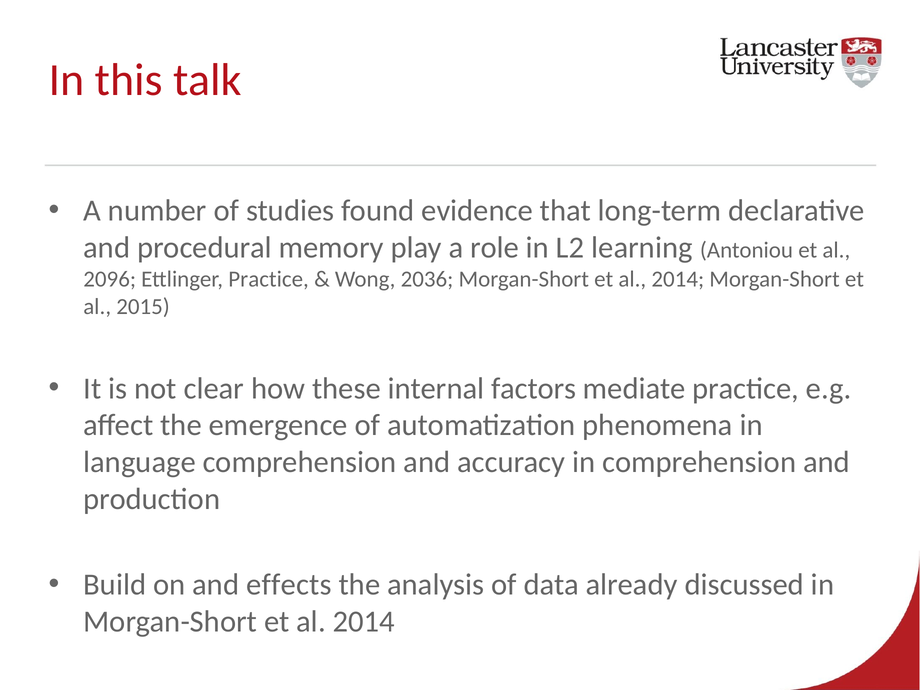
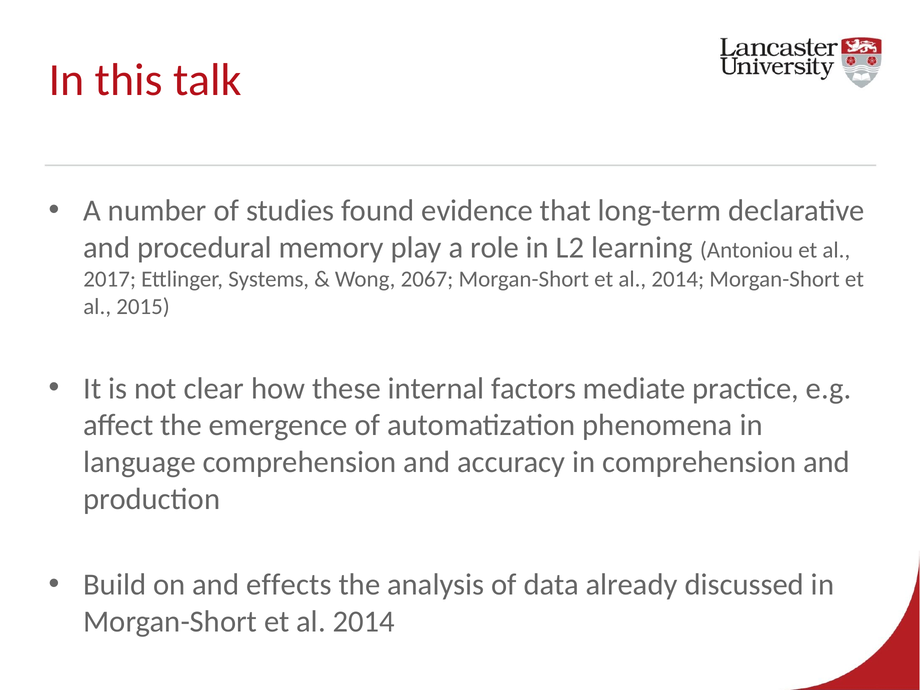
2096: 2096 -> 2017
Ettlinger Practice: Practice -> Systems
2036: 2036 -> 2067
